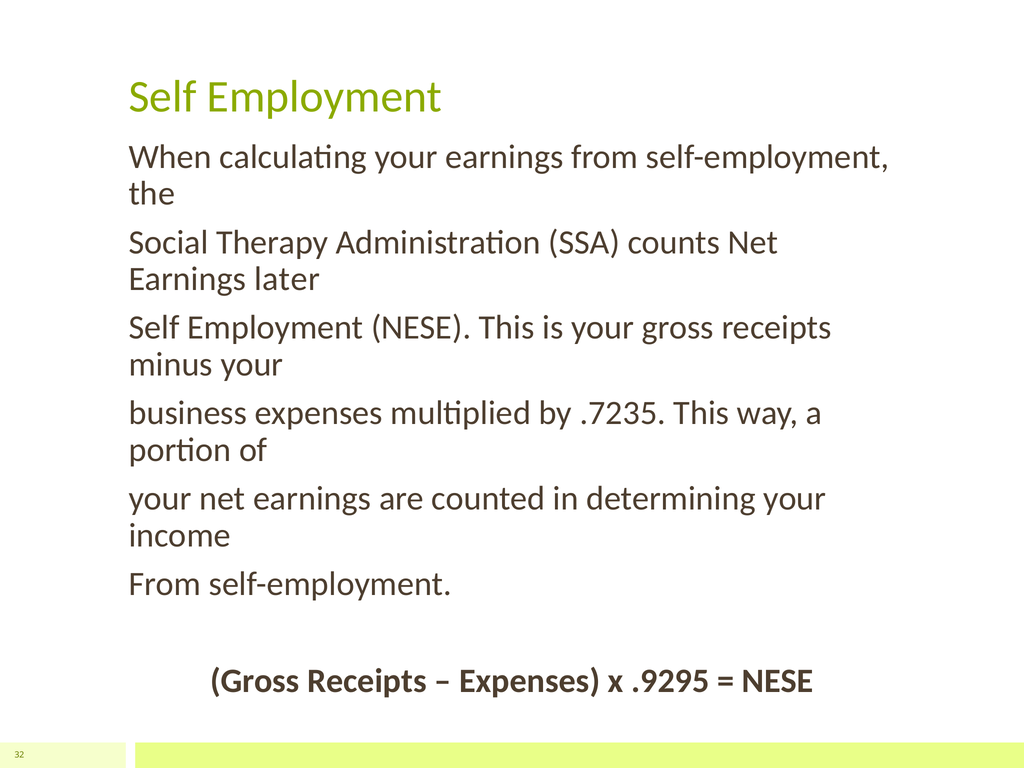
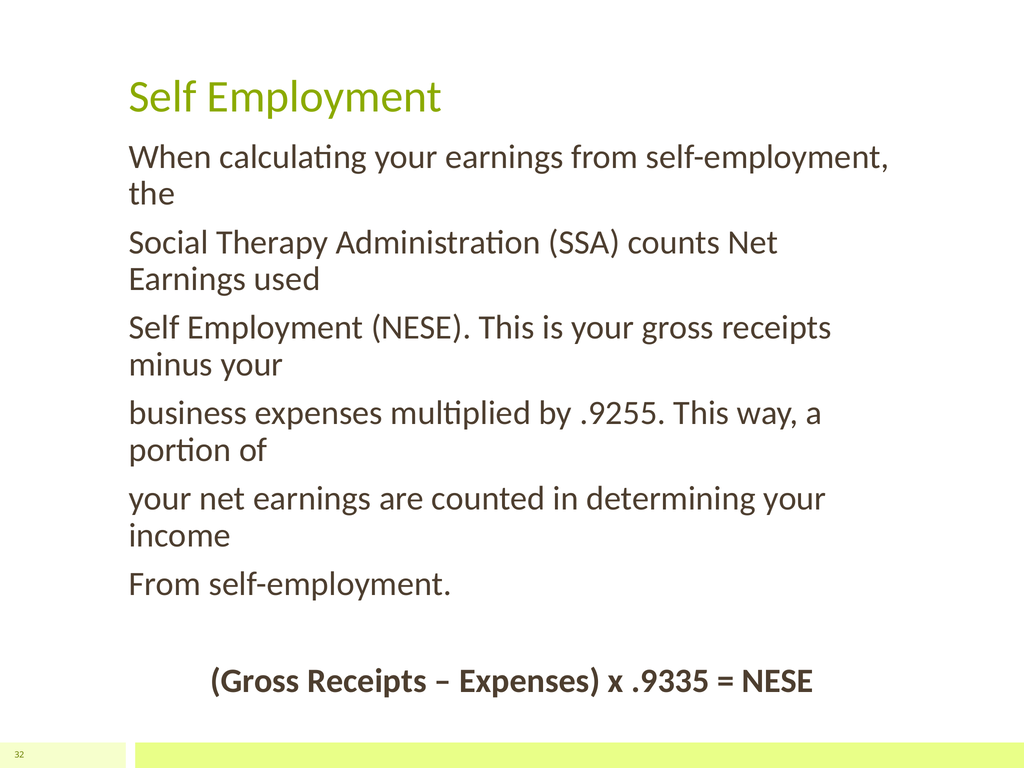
later: later -> used
.7235: .7235 -> .9255
.9295: .9295 -> .9335
